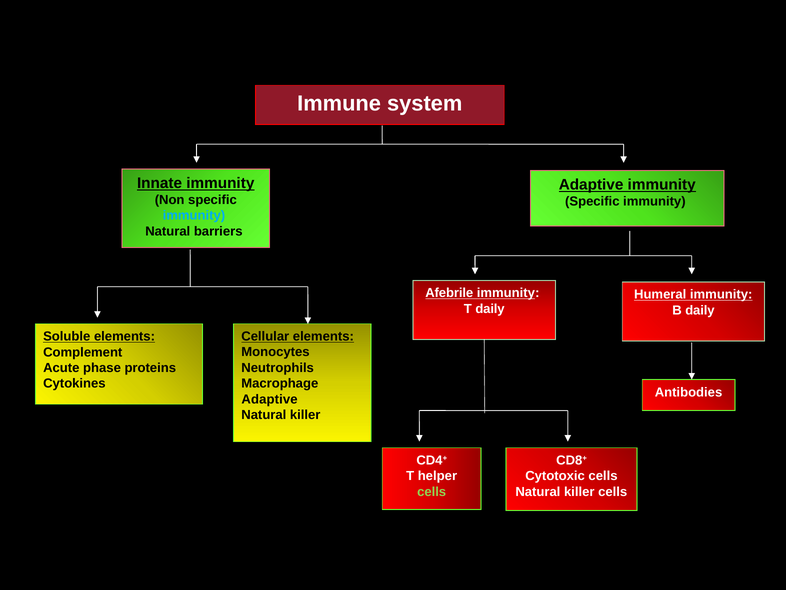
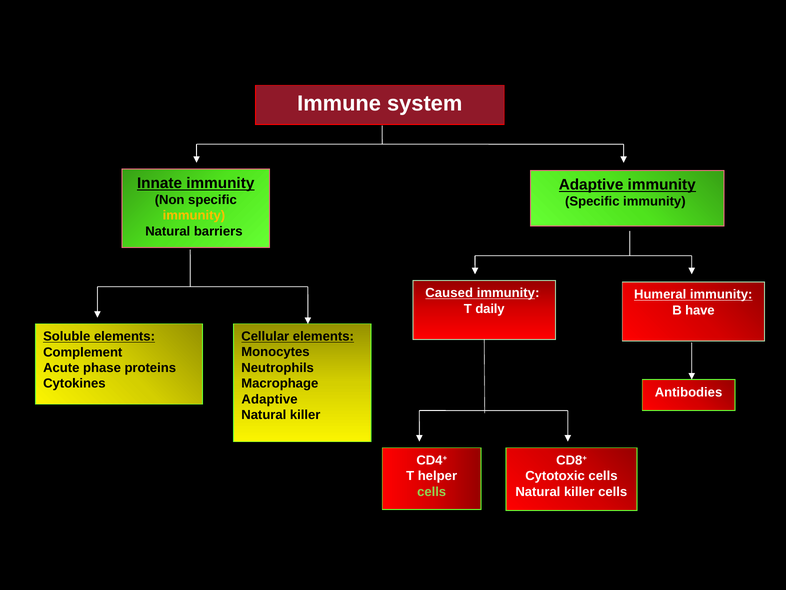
immunity at (194, 215) colour: light blue -> yellow
Afebrile: Afebrile -> Caused
B daily: daily -> have
